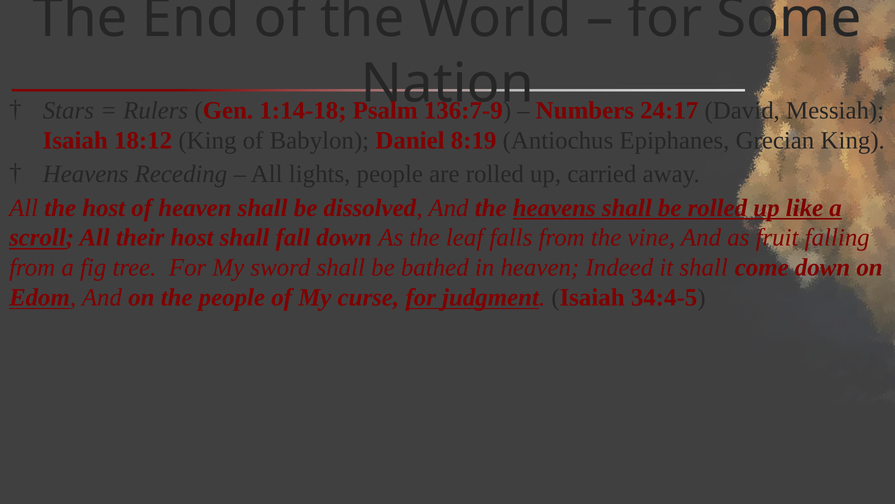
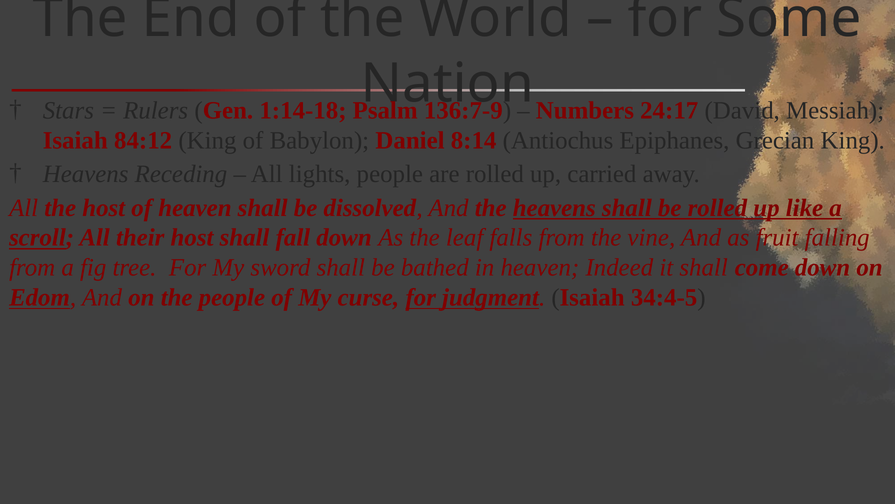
18:12: 18:12 -> 84:12
8:19: 8:19 -> 8:14
